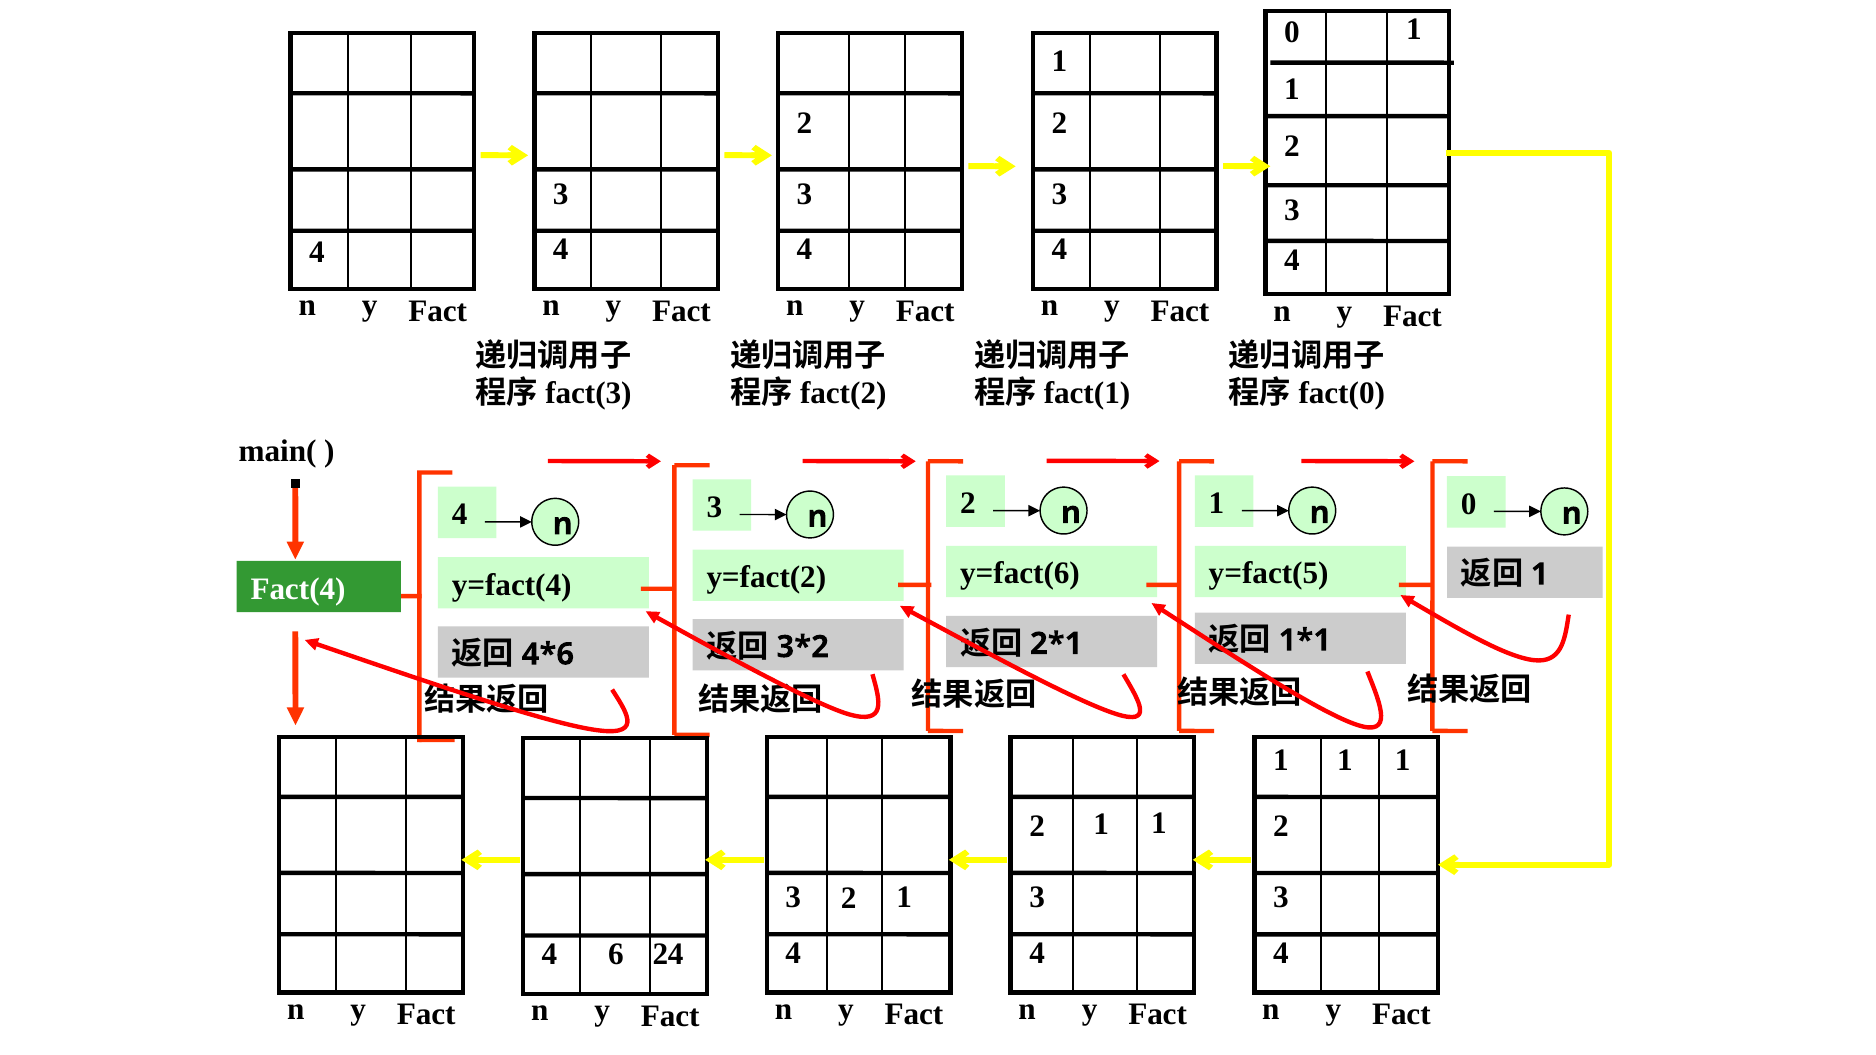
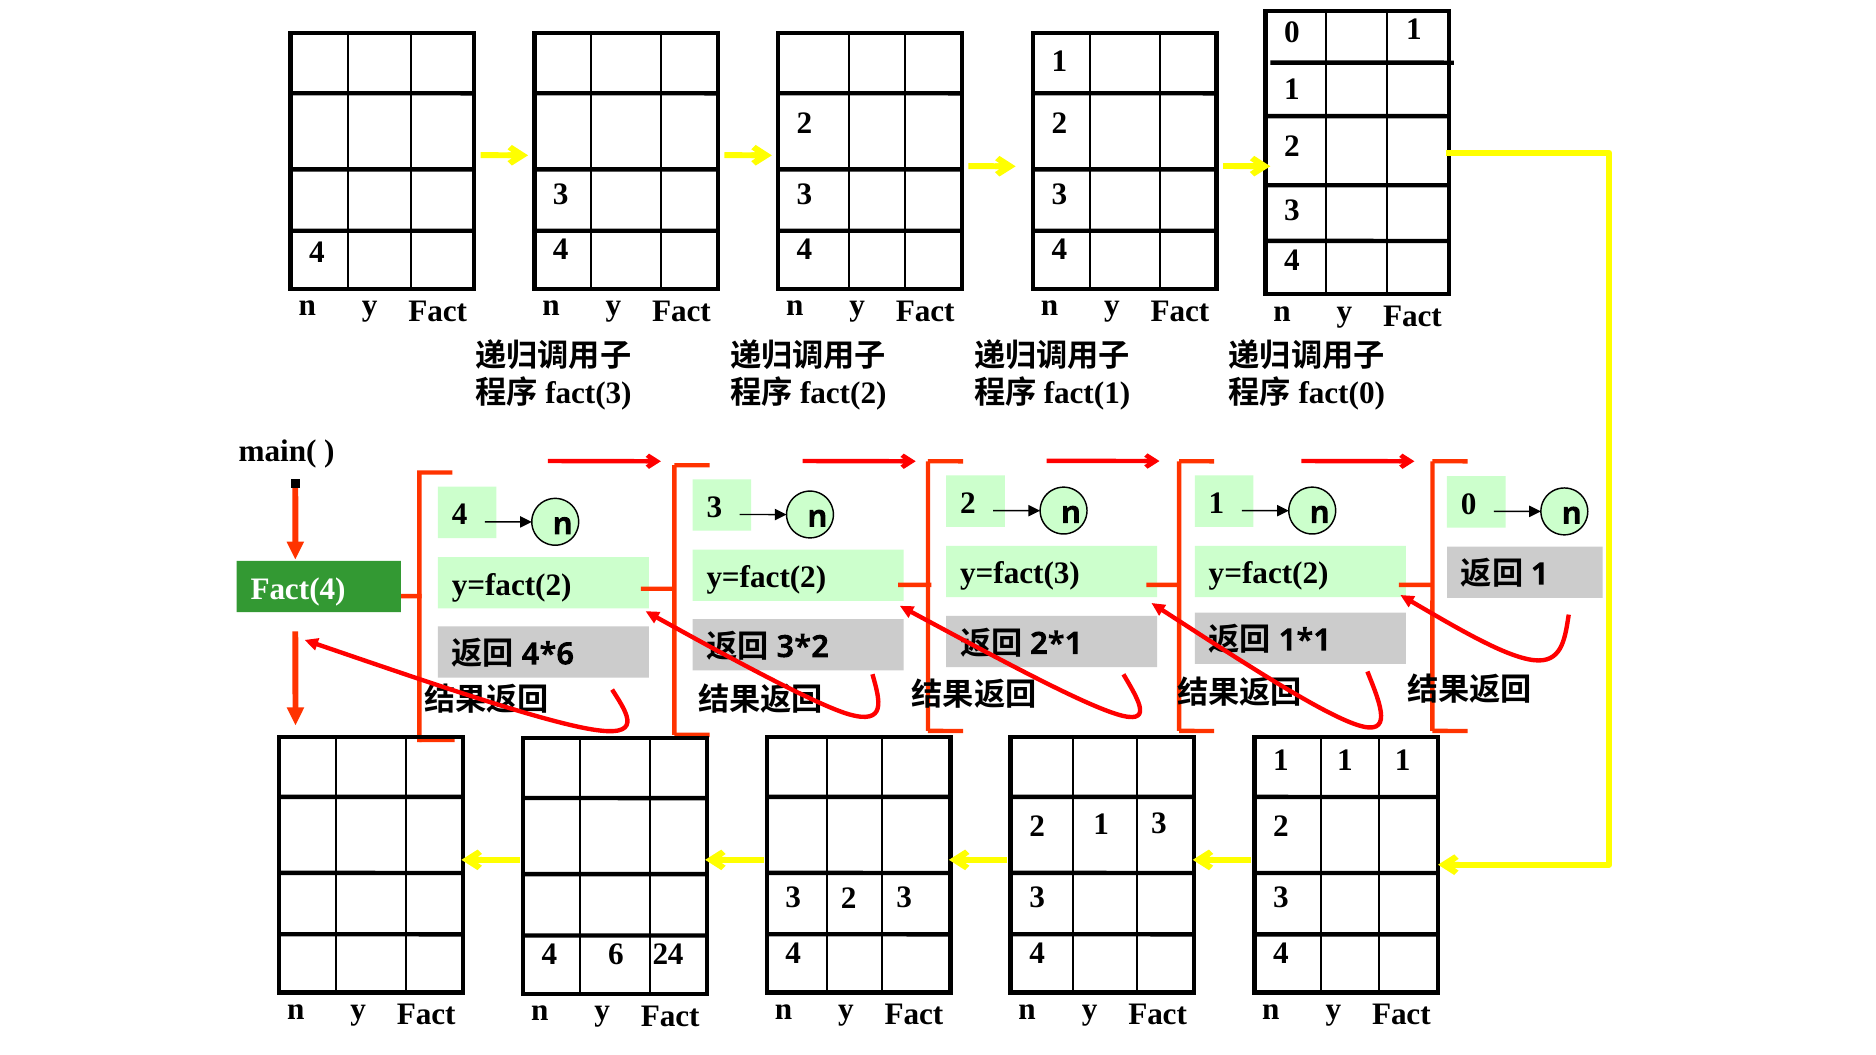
y=fact(6: y=fact(6 -> y=fact(3
y=fact(5 at (1269, 574): y=fact(5 -> y=fact(2
y=fact(4 at (512, 585): y=fact(4 -> y=fact(2
1 at (1159, 824): 1 -> 3
1 at (904, 898): 1 -> 3
